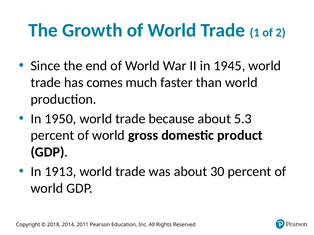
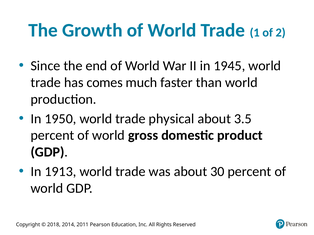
because: because -> physical
5.3: 5.3 -> 3.5
